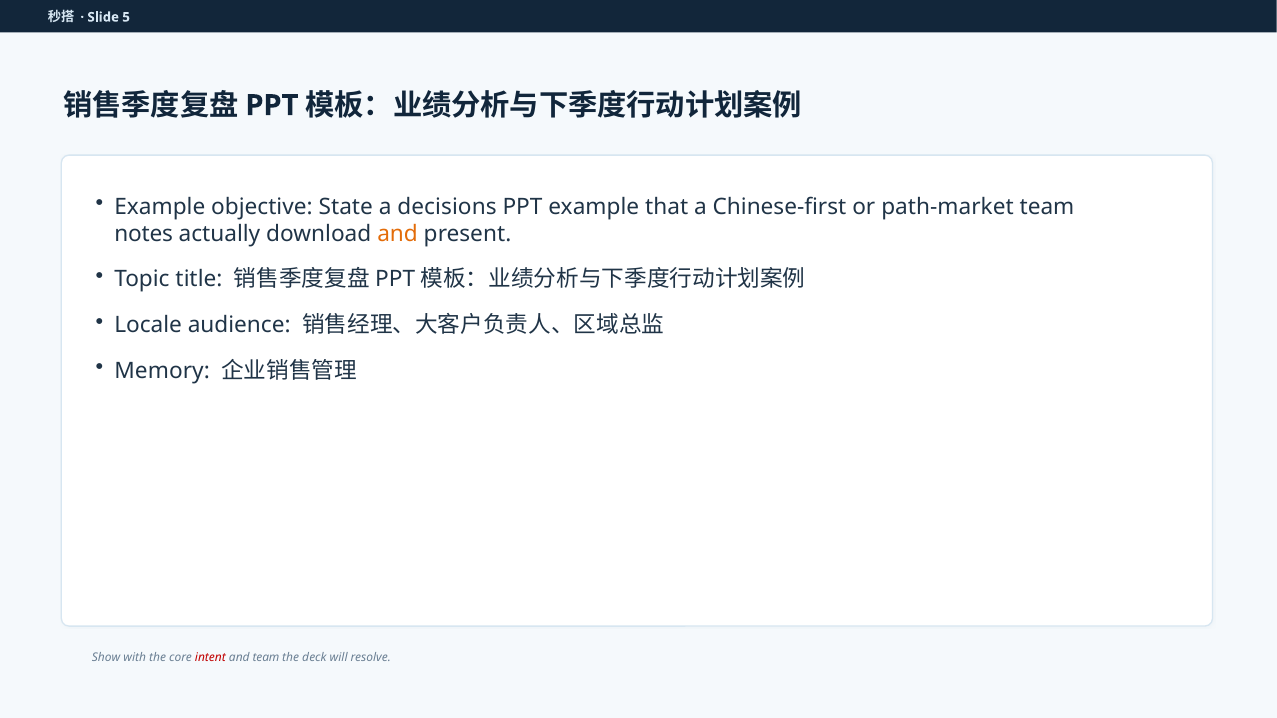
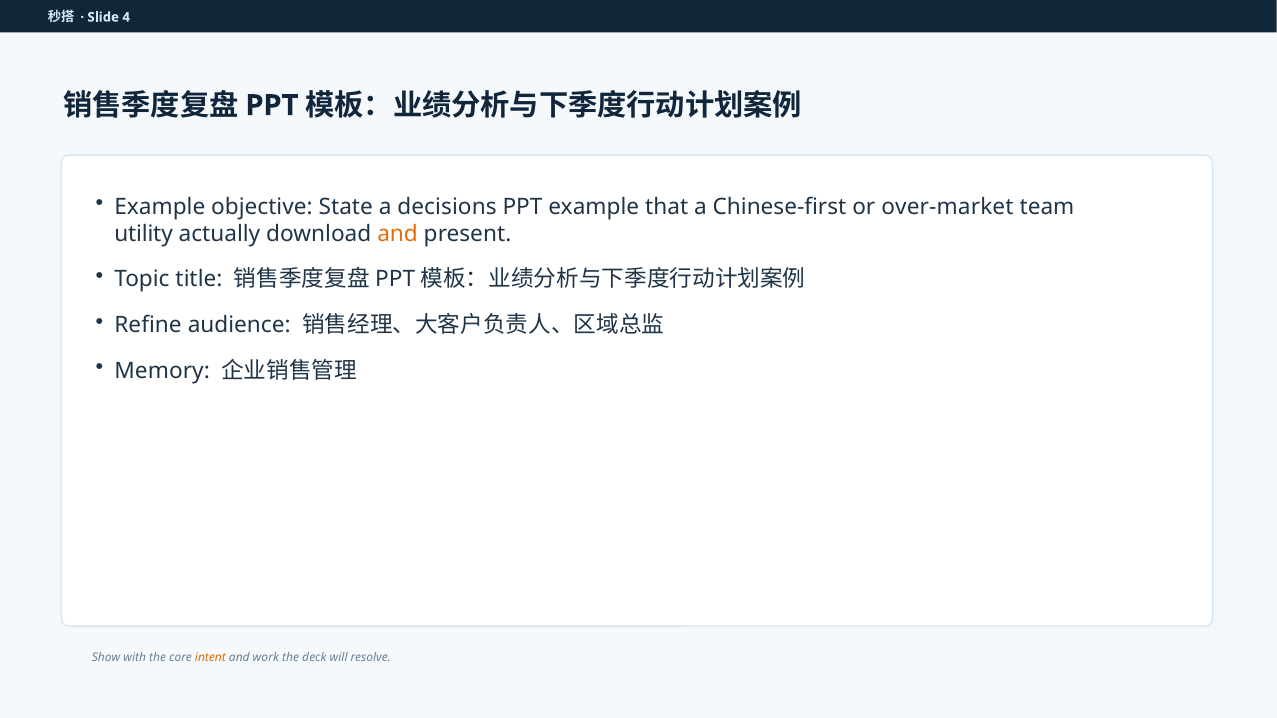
5: 5 -> 4
path-market: path-market -> over-market
notes: notes -> utility
Locale: Locale -> Refine
intent colour: red -> orange
and team: team -> work
